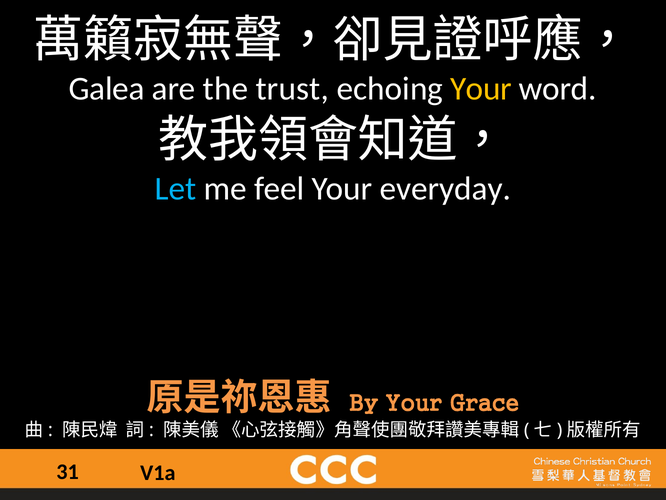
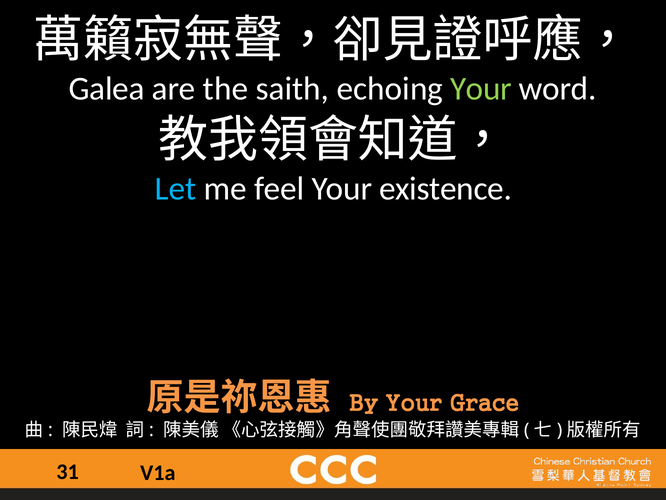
trust: trust -> saith
Your at (481, 89) colour: yellow -> light green
everyday: everyday -> existence
